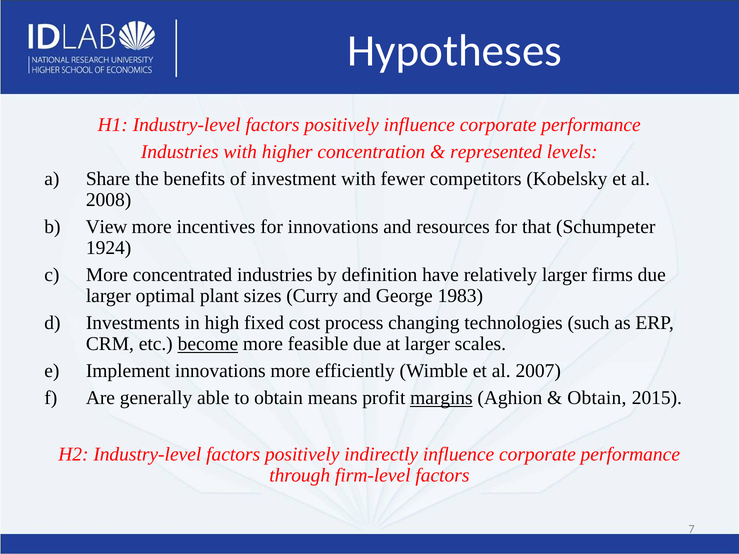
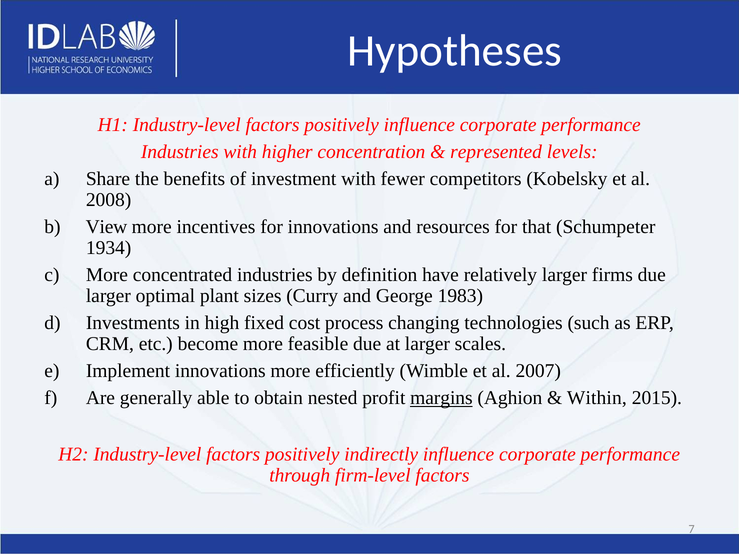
1924: 1924 -> 1934
become underline: present -> none
means: means -> nested
Obtain at (597, 398): Obtain -> Within
